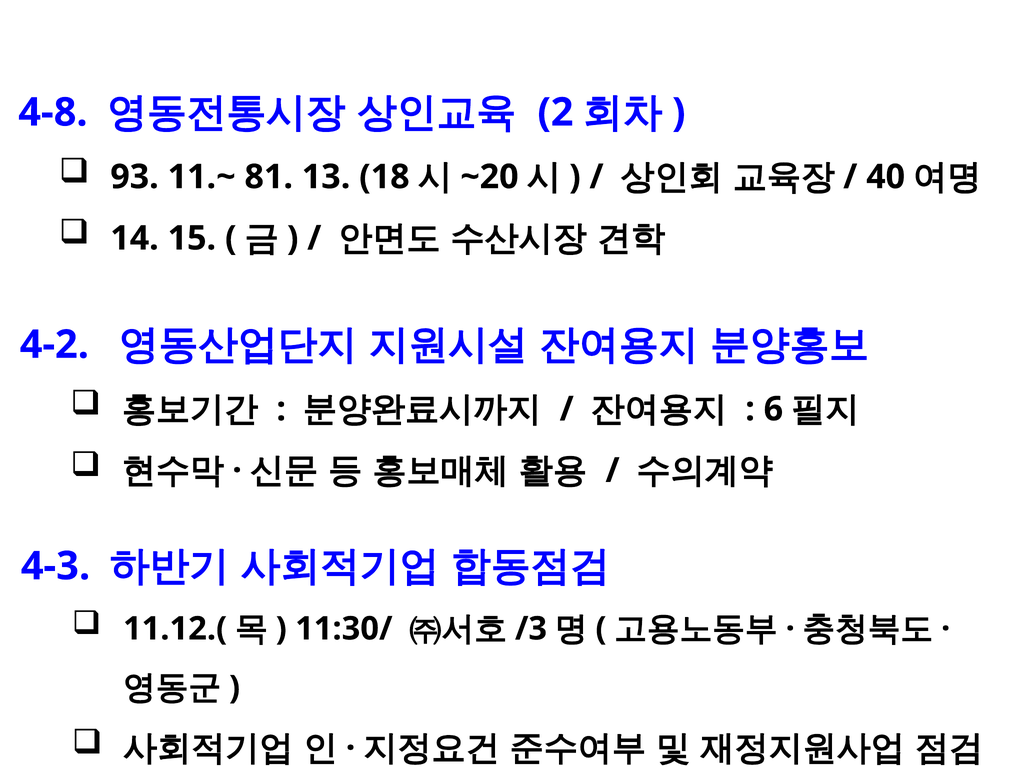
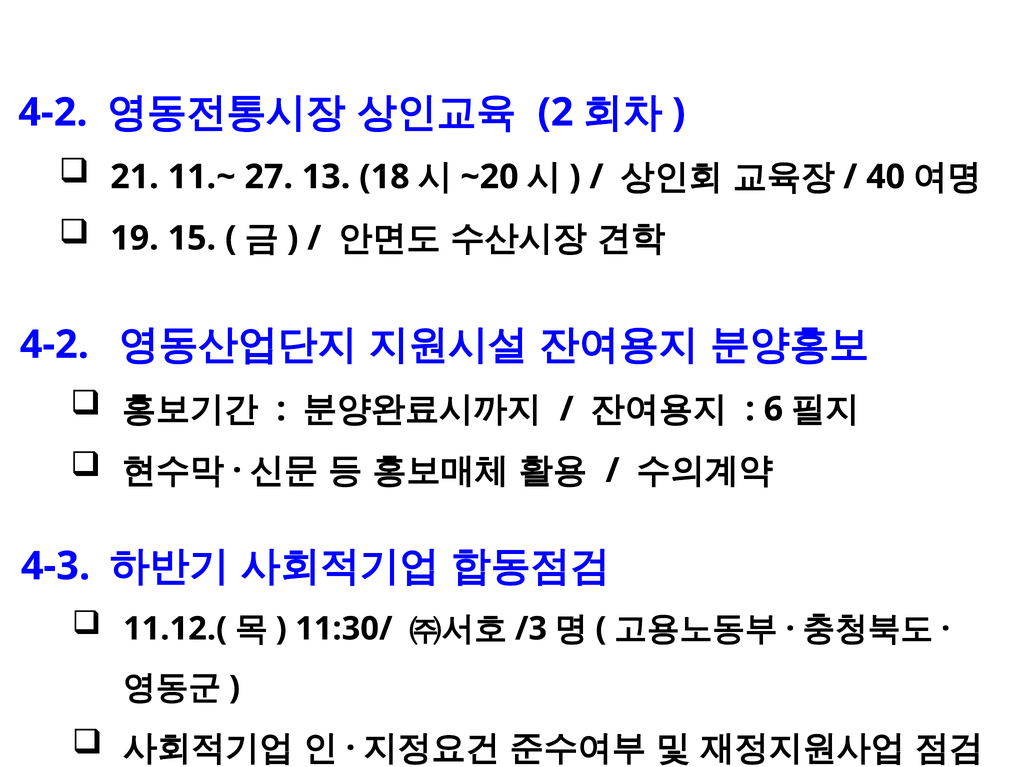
4-8 at (53, 112): 4-8 -> 4-2
93: 93 -> 21
81: 81 -> 27
14: 14 -> 19
